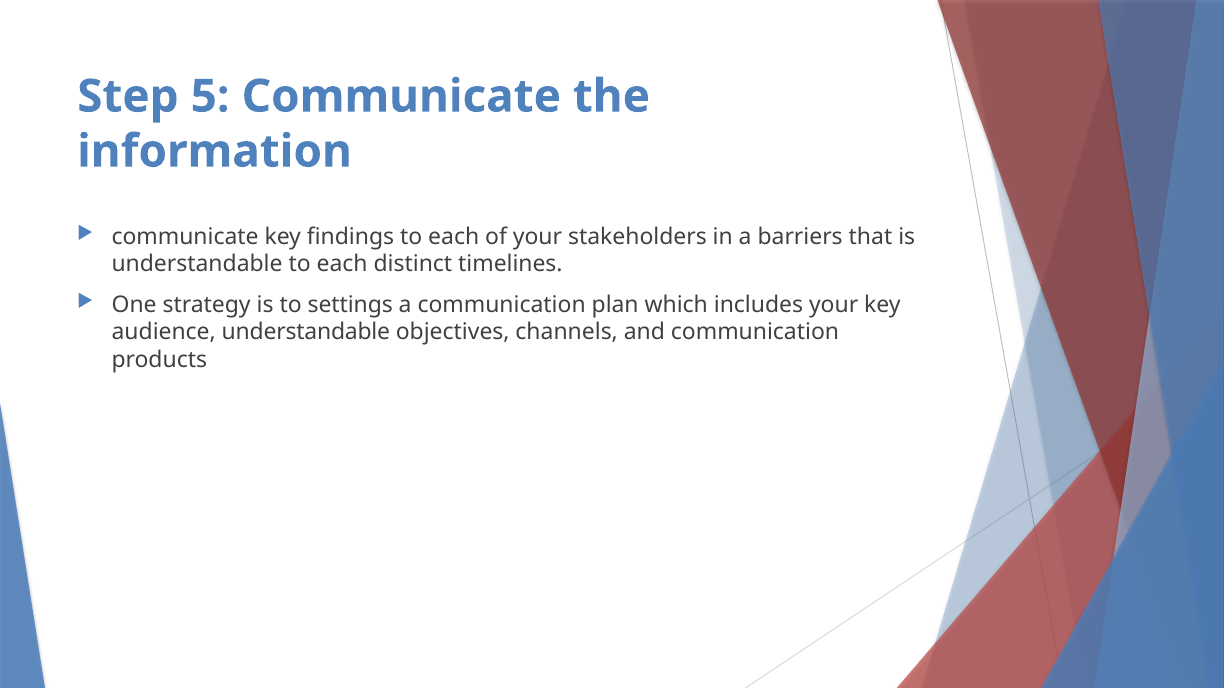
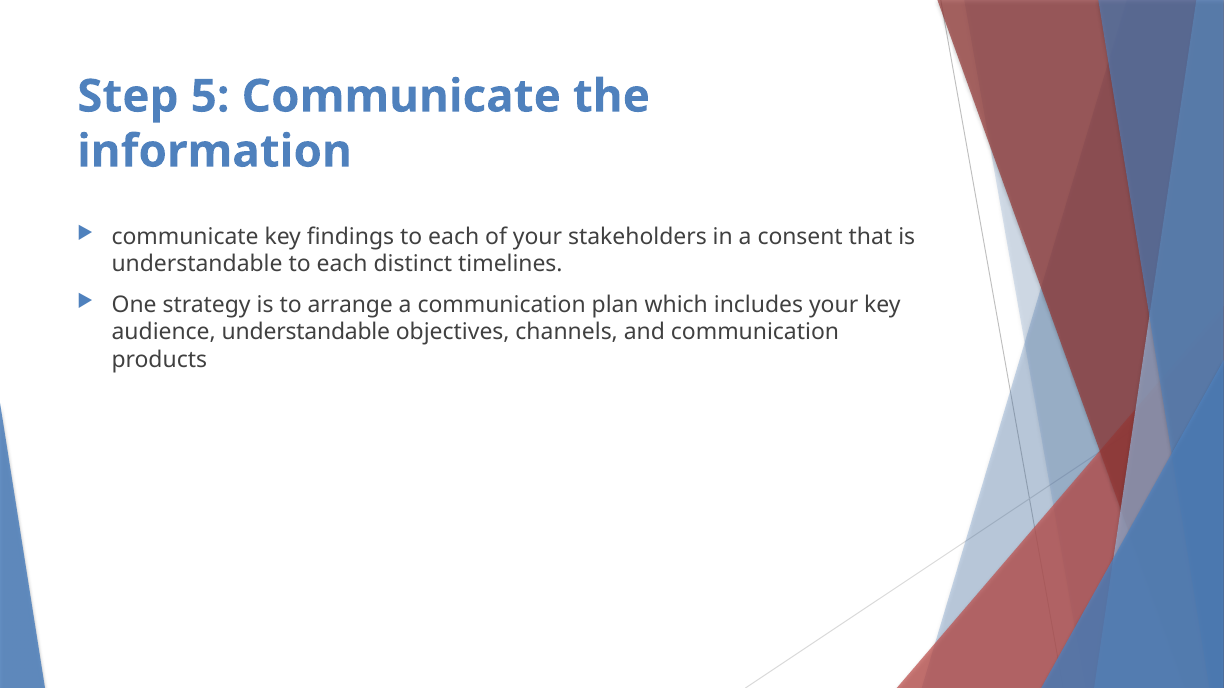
barriers: barriers -> consent
settings: settings -> arrange
